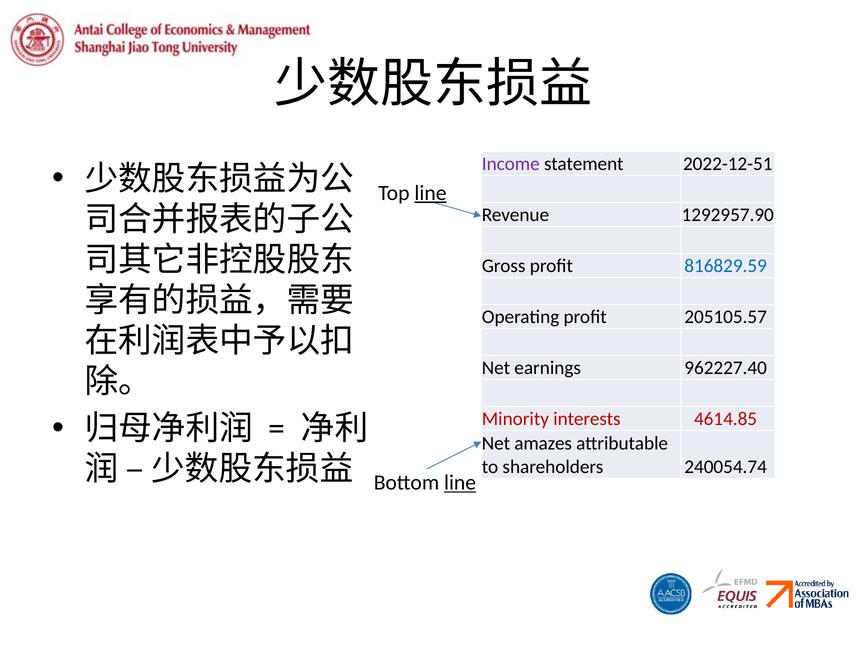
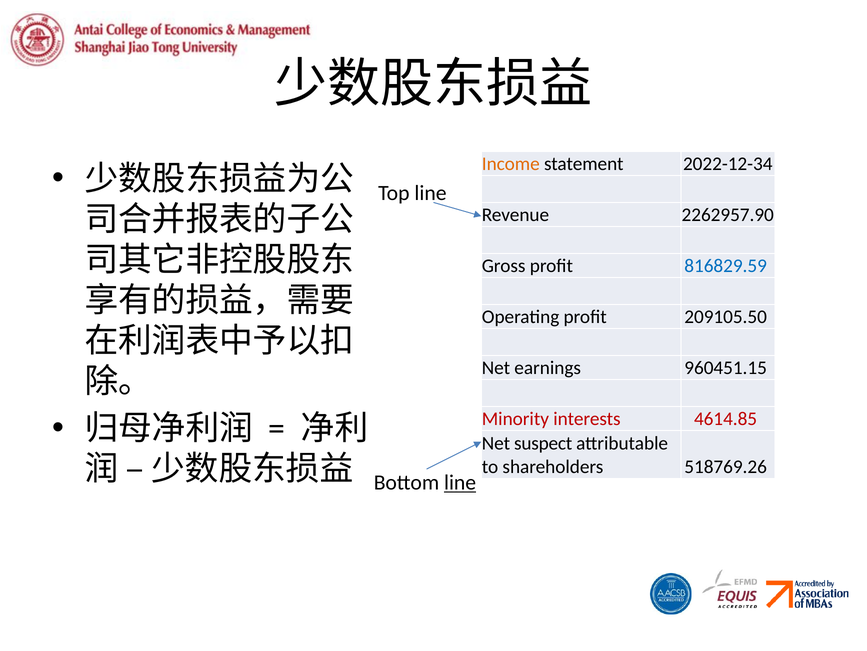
Income colour: purple -> orange
2022-12-51: 2022-12-51 -> 2022-12-34
line at (431, 193) underline: present -> none
1292957.90: 1292957.90 -> 2262957.90
205105.57: 205105.57 -> 209105.50
962227.40: 962227.40 -> 960451.15
amazes: amazes -> suspect
240054.74: 240054.74 -> 518769.26
